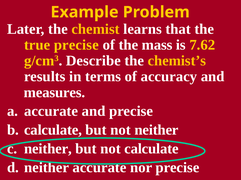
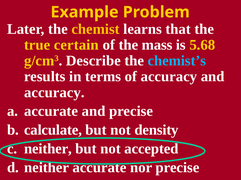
true precise: precise -> certain
7.62: 7.62 -> 5.68
chemist’s colour: yellow -> light blue
measures at (54, 93): measures -> accuracy
not neither: neither -> density
not calculate: calculate -> accepted
